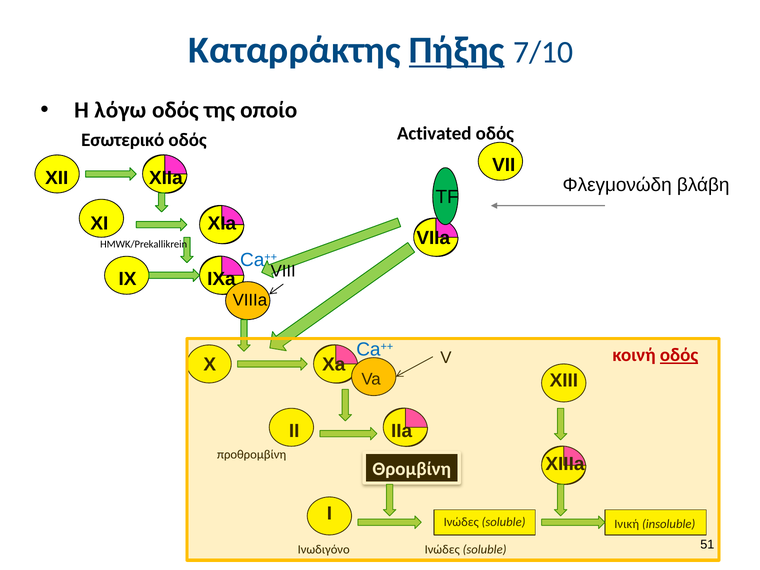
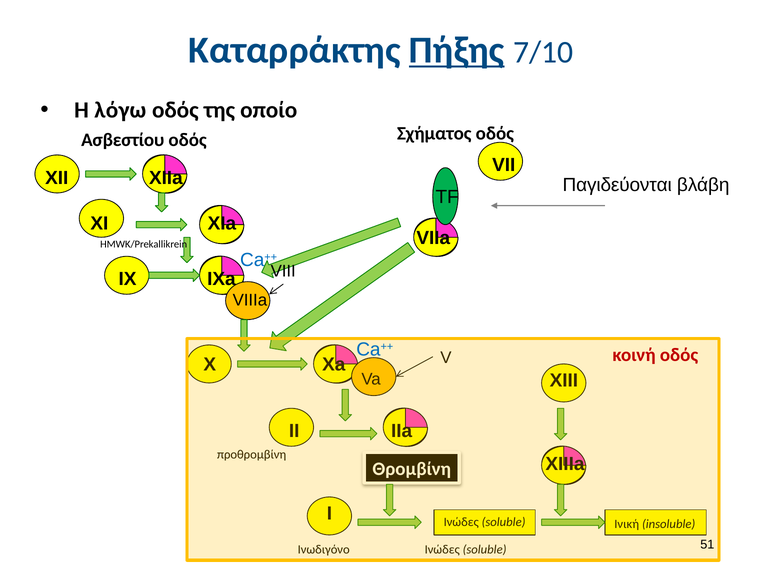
Εσωτερικό: Εσωτερικό -> Ασβεστίου
Activated: Activated -> Σχήματος
Φλεγμονώδη: Φλεγμονώδη -> Παγιδεύονται
οδός at (679, 355) underline: present -> none
